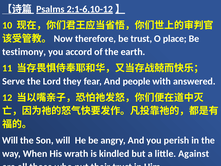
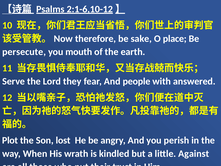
be trust: trust -> sake
testimony: testimony -> persecute
accord: accord -> mouth
Will at (10, 140): Will -> Plot
Son will: will -> lost
